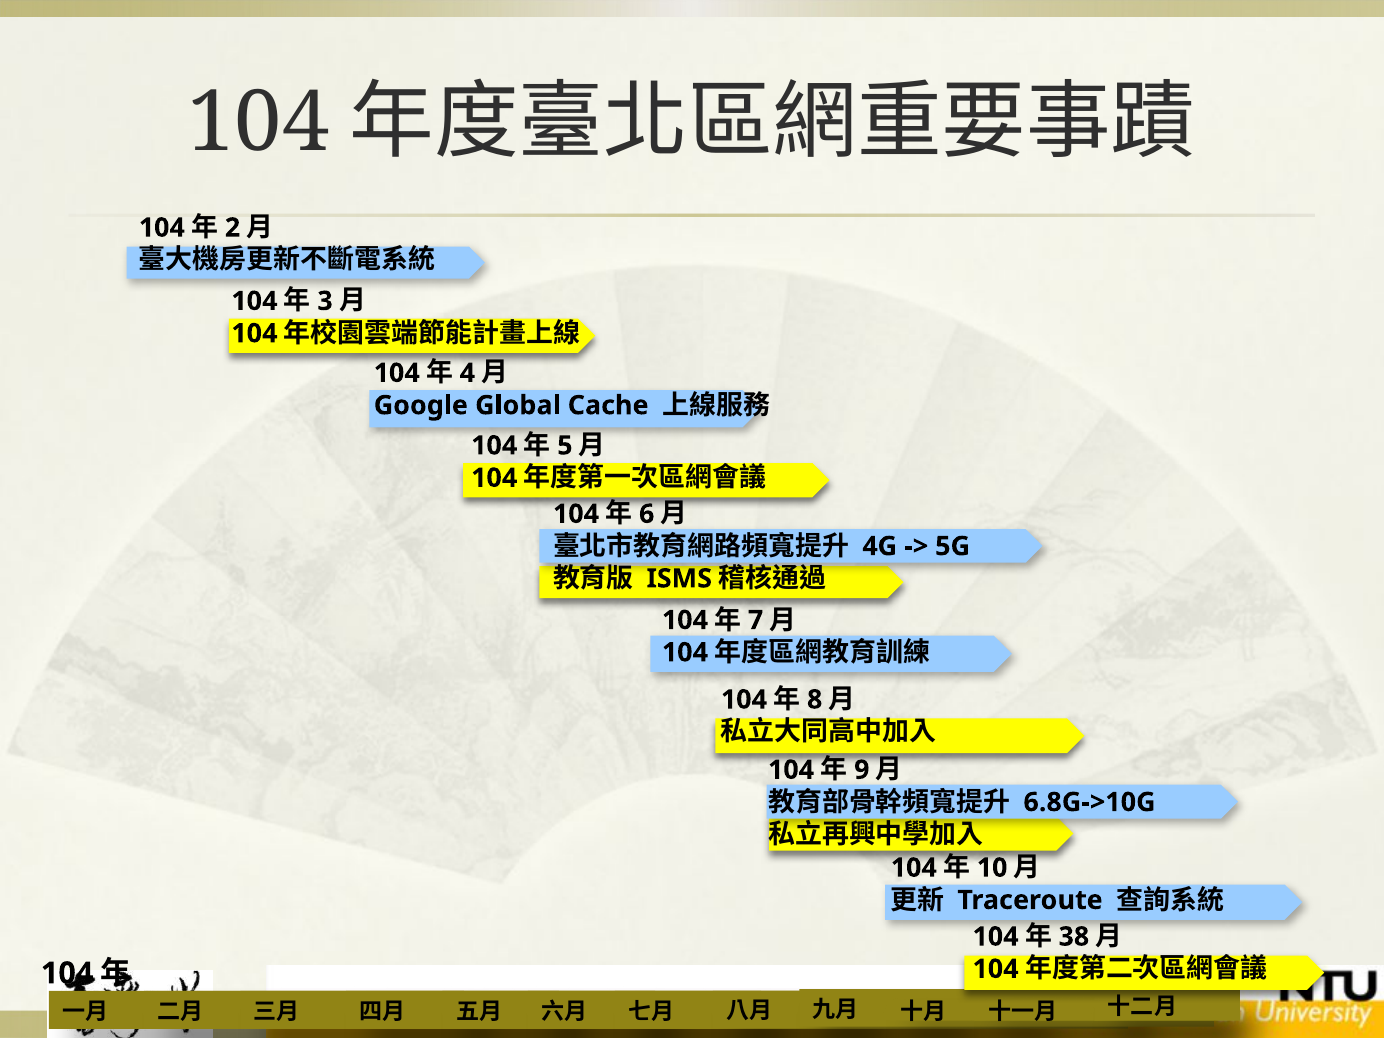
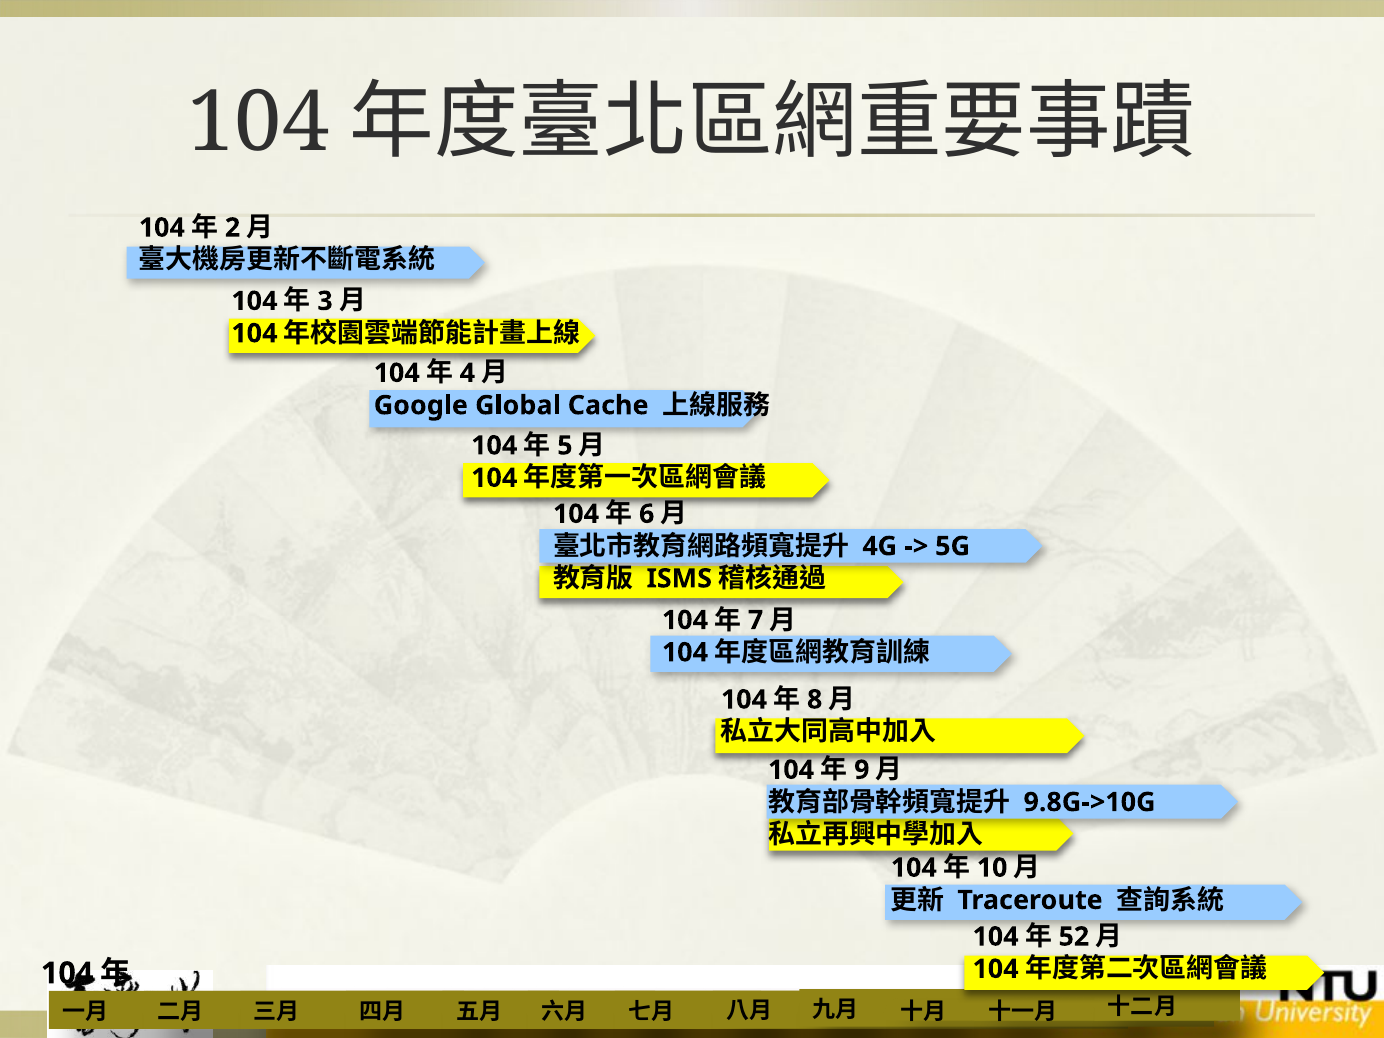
6.8G->10G: 6.8G->10G -> 9.8G->10G
38: 38 -> 52
